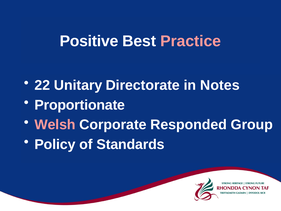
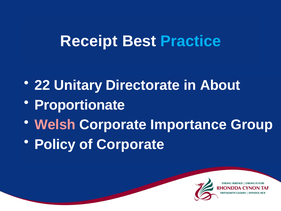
Positive: Positive -> Receipt
Practice colour: pink -> light blue
Notes: Notes -> About
Responded: Responded -> Importance
of Standards: Standards -> Corporate
